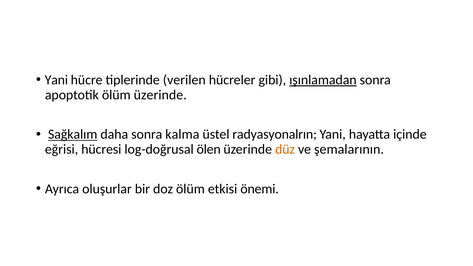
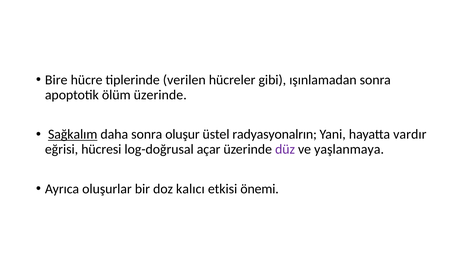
Yani at (56, 80): Yani -> Bire
ışınlamadan underline: present -> none
kalma: kalma -> oluşur
içinde: içinde -> vardır
ölen: ölen -> açar
düz colour: orange -> purple
şemalarının: şemalarının -> yaşlanmaya
doz ölüm: ölüm -> kalıcı
